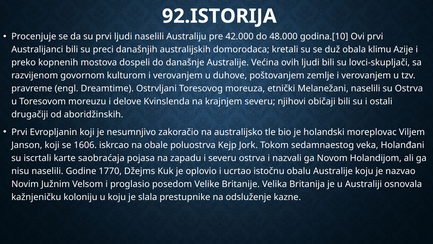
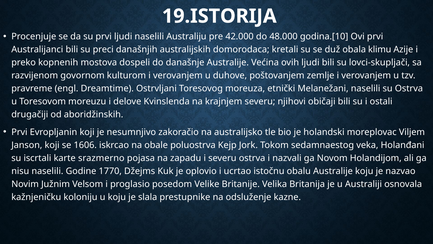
92.ISTORIJA: 92.ISTORIJA -> 19.ISTORIJA
saobraćaja: saobraćaja -> srazmerno
